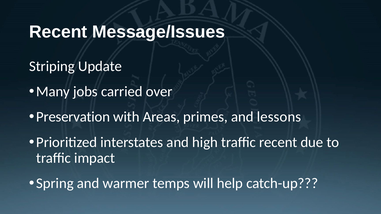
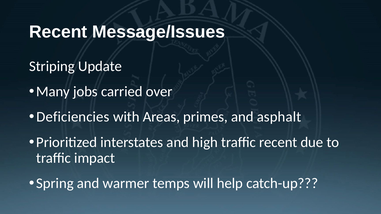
Preservation: Preservation -> Deficiencies
lessons: lessons -> asphalt
